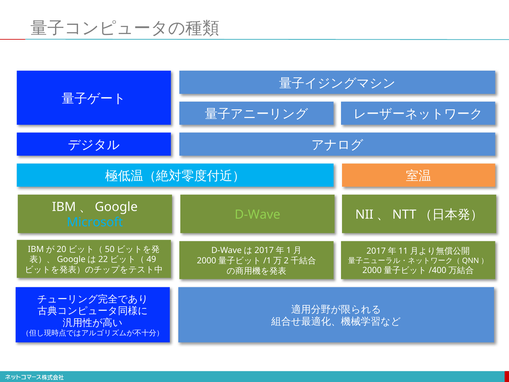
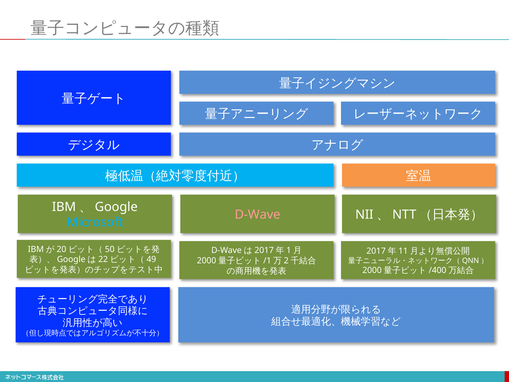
D-Wave colour: light green -> pink
